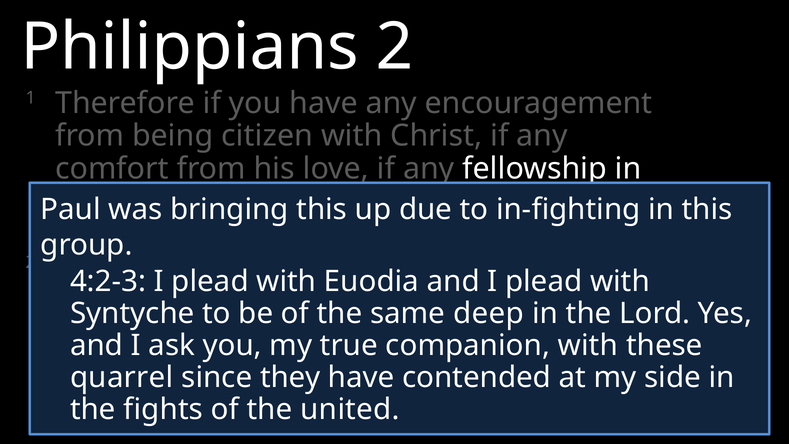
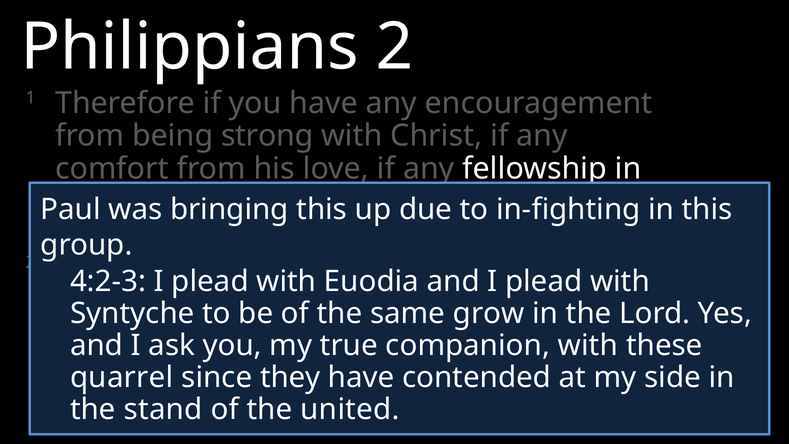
citizen: citizen -> strong
deep: deep -> grow
fights: fights -> stand
